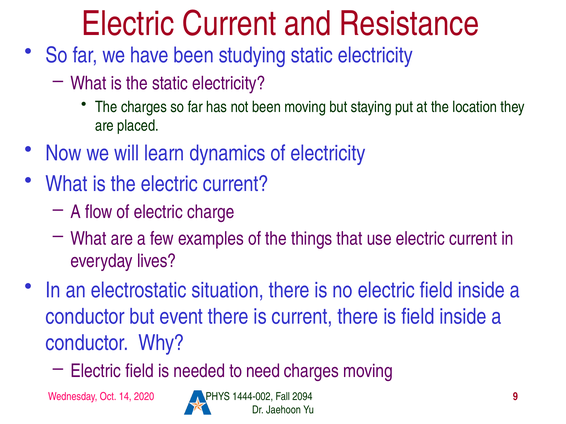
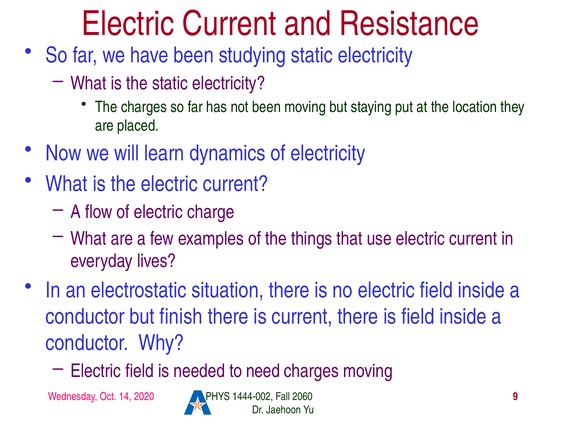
event: event -> finish
2094: 2094 -> 2060
